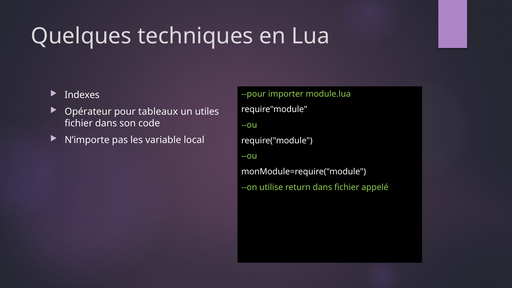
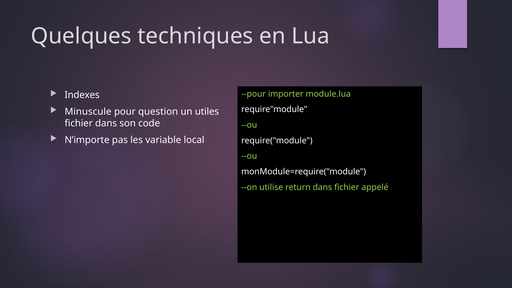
Opérateur: Opérateur -> Minuscule
tableaux: tableaux -> question
